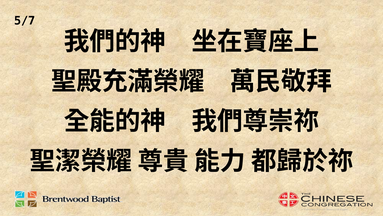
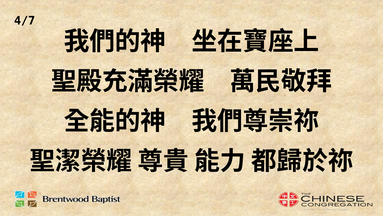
5/7: 5/7 -> 4/7
